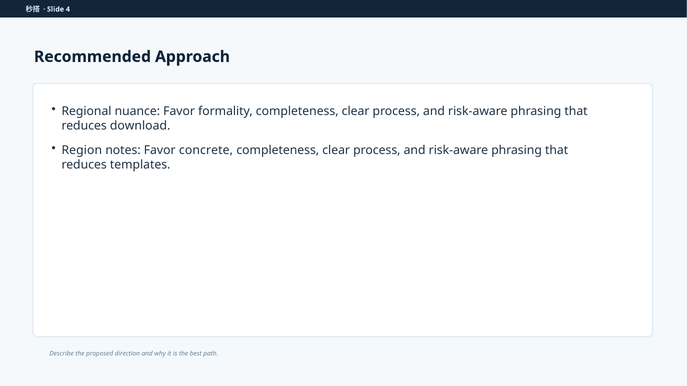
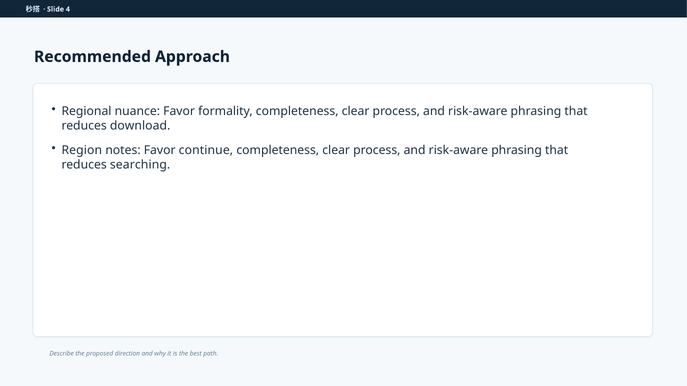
concrete: concrete -> continue
templates: templates -> searching
